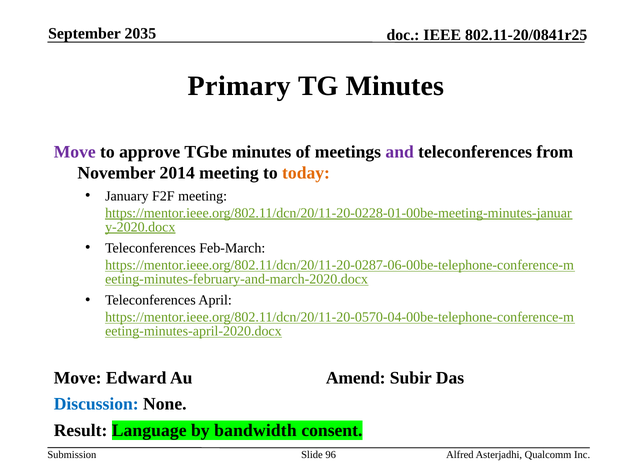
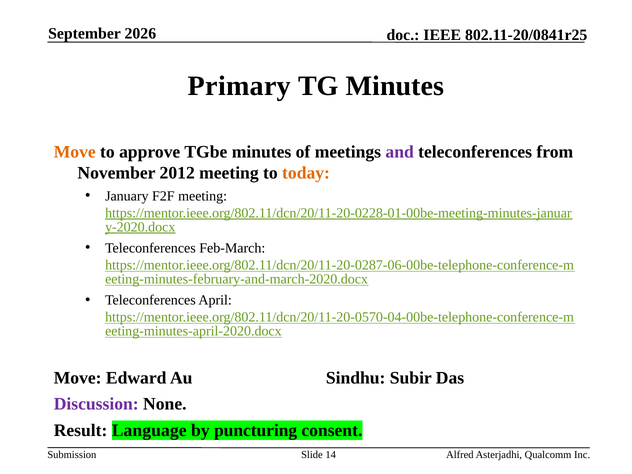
2035: 2035 -> 2026
Move at (75, 152) colour: purple -> orange
2014: 2014 -> 2012
Amend: Amend -> Sindhu
Discussion colour: blue -> purple
bandwidth: bandwidth -> puncturing
96: 96 -> 14
